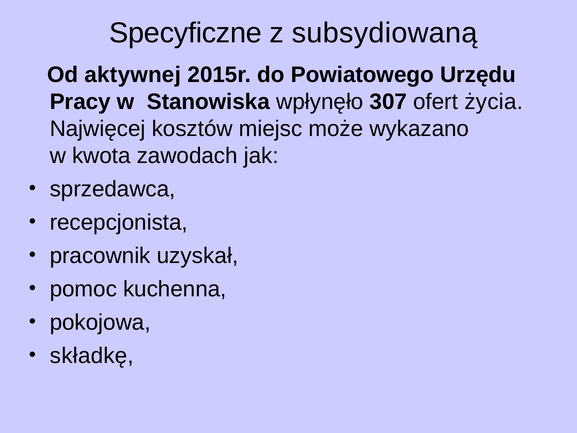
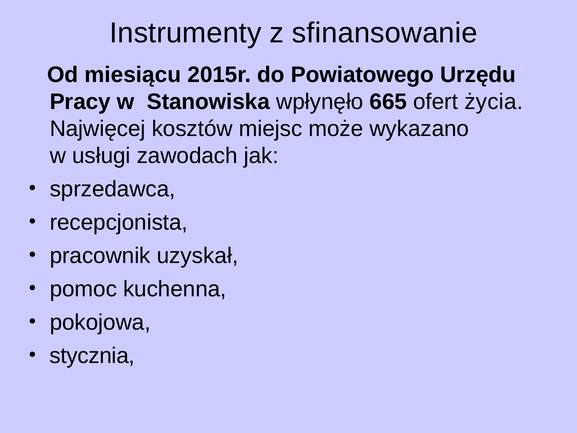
Specyficzne: Specyficzne -> Instrumenty
subsydiowaną: subsydiowaną -> sfinansowanie
aktywnej: aktywnej -> miesiącu
307: 307 -> 665
kwota: kwota -> usługi
składkę: składkę -> stycznia
